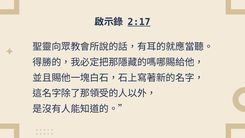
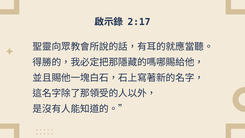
2:17 underline: present -> none
